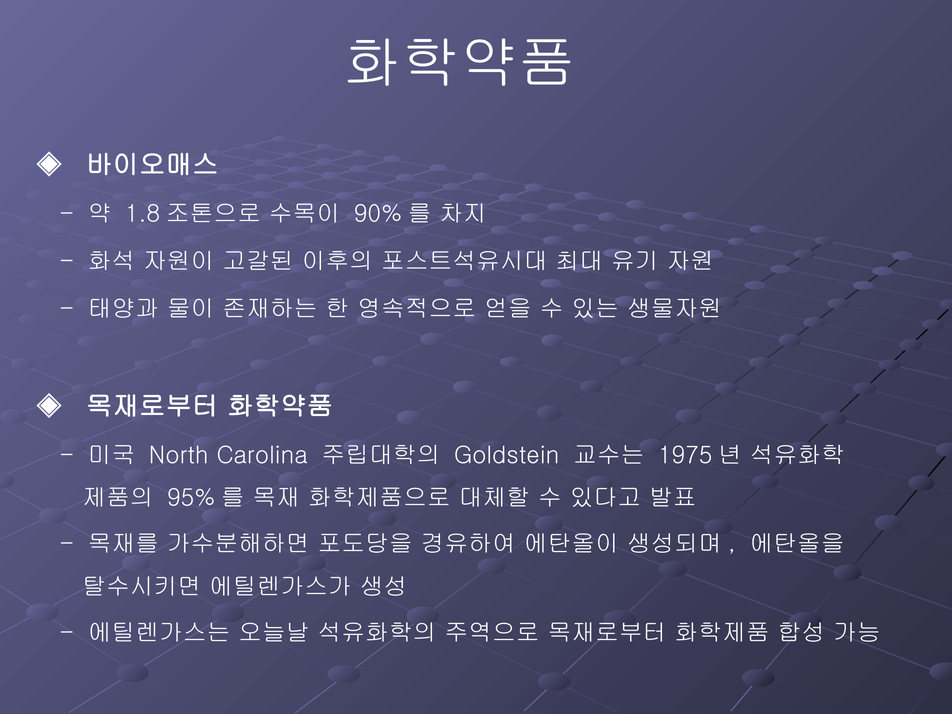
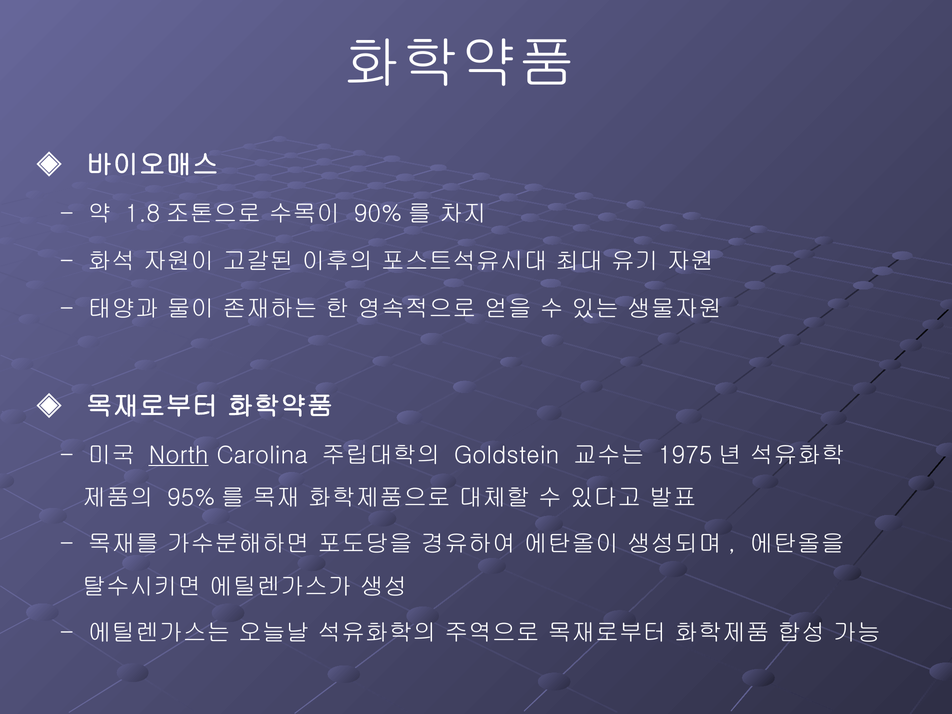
North underline: none -> present
